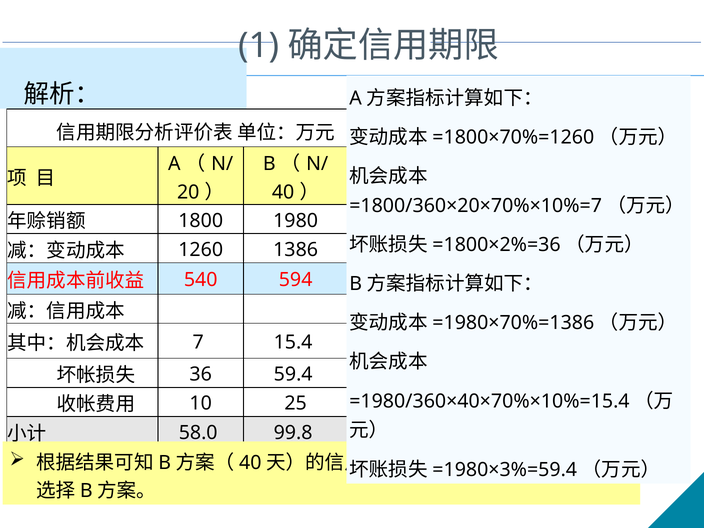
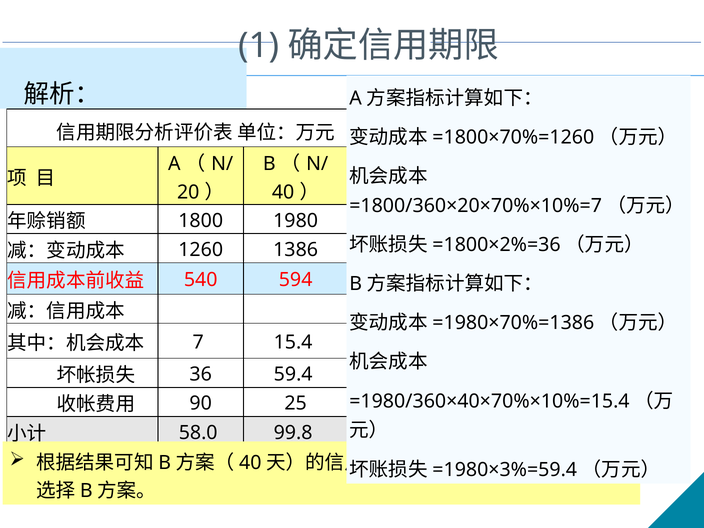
10: 10 -> 90
